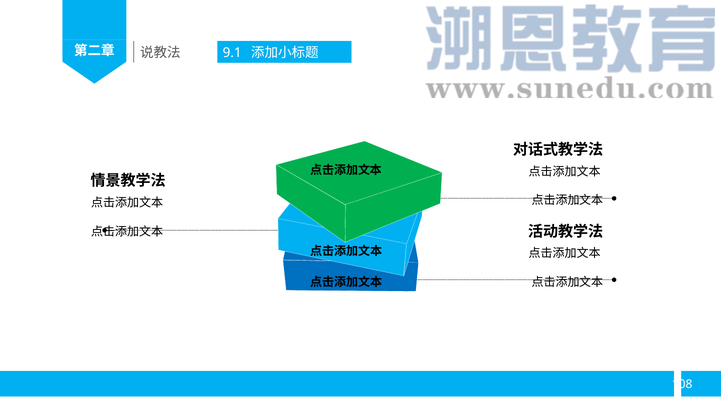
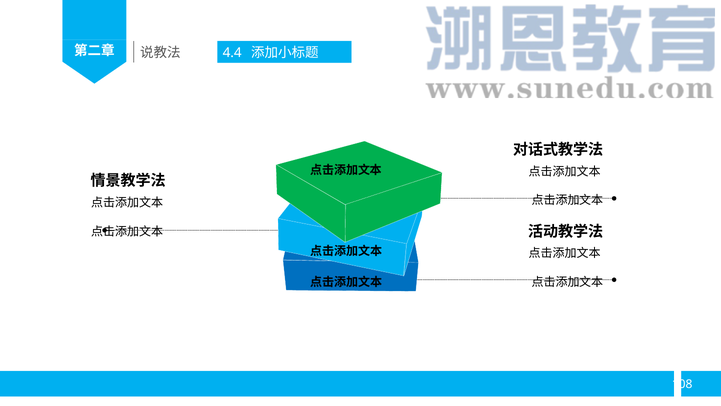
9.1: 9.1 -> 4.4
